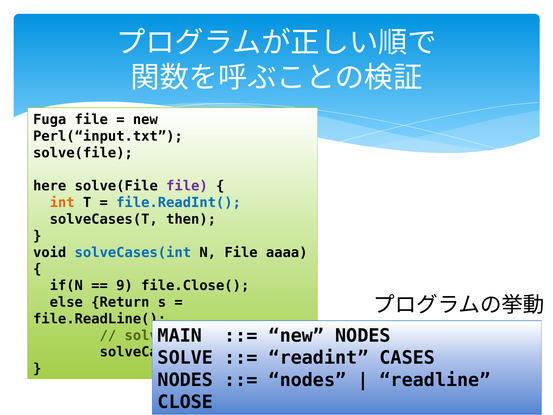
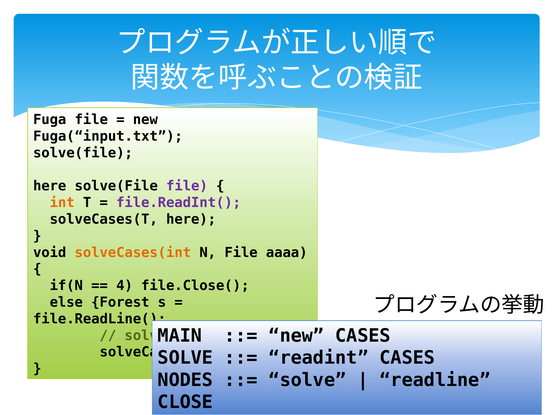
Perl(“input.txt: Perl(“input.txt -> Fuga(“input.txt
file.ReadInt( colour: blue -> purple
solveCases(T then: then -> here
solveCases(int colour: blue -> orange
9: 9 -> 4
Return: Return -> Forest
new NODES: NODES -> CASES
nodes at (307, 380): nodes -> solve
